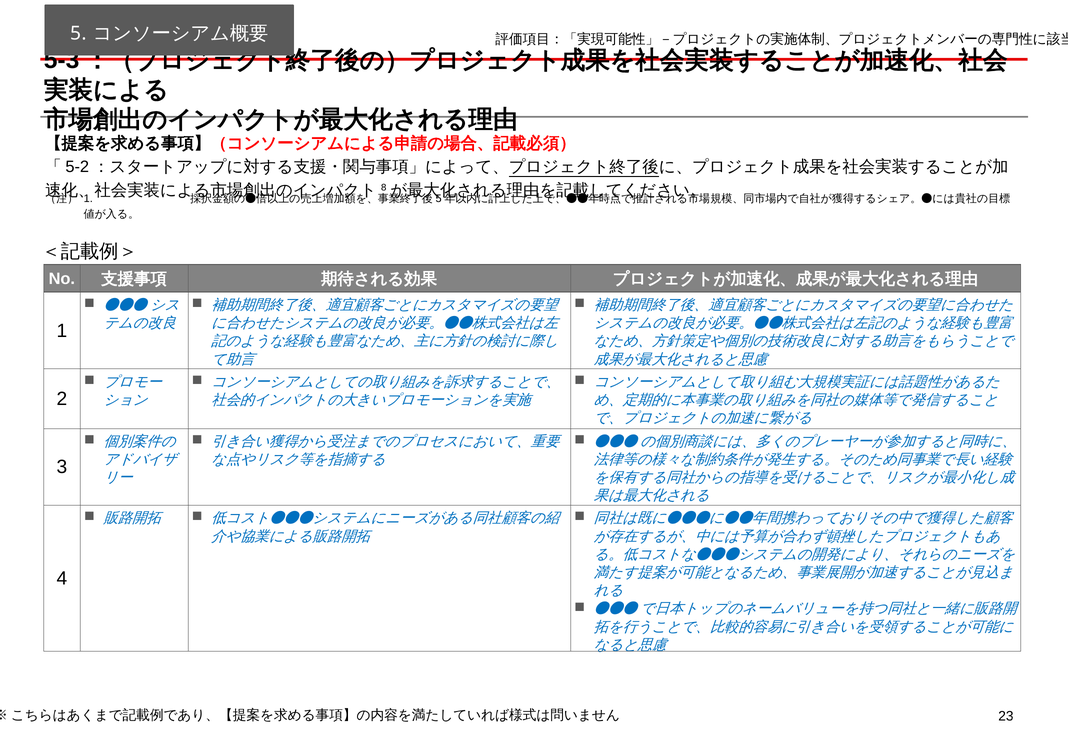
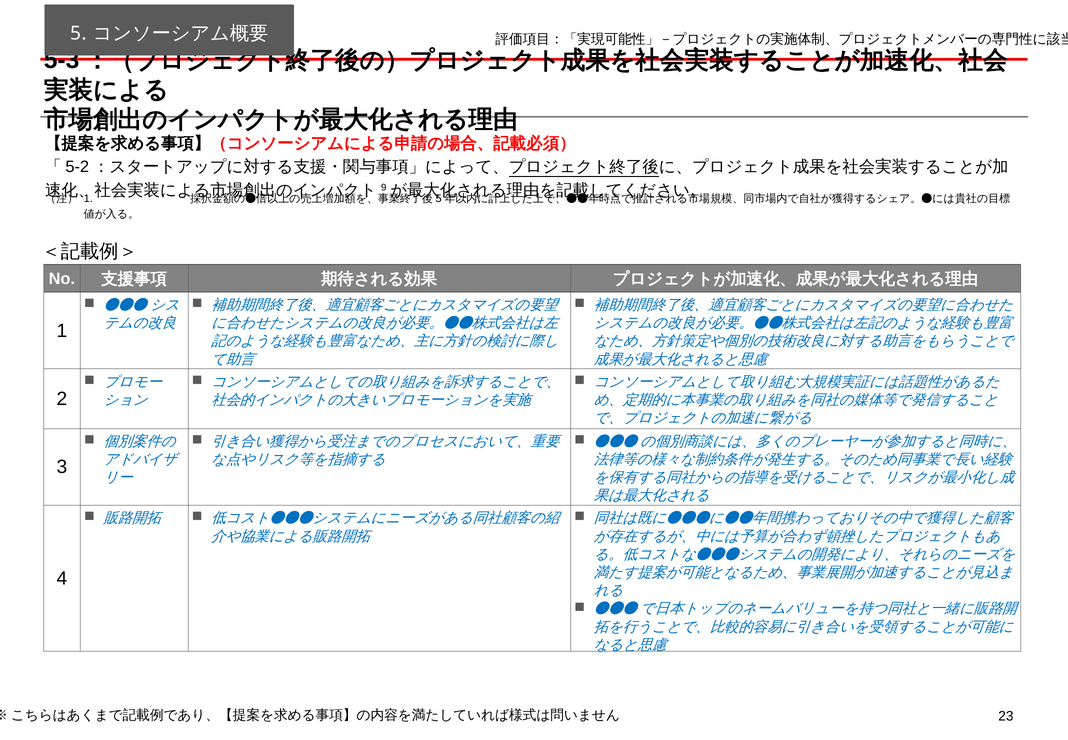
8: 8 -> 9
